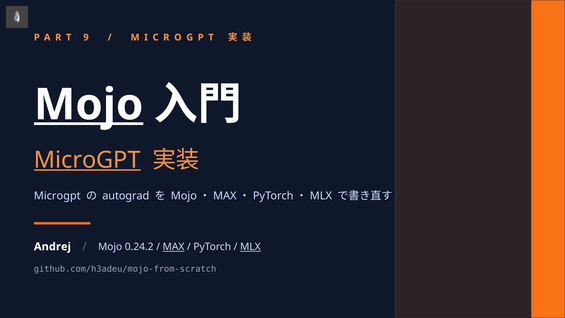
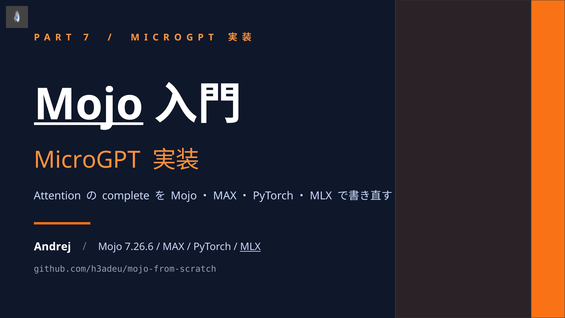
9: 9 -> 7
MicroGPT at (87, 160) underline: present -> none
Microgpt at (57, 196): Microgpt -> Attention
autograd: autograd -> complete
0.24.2: 0.24.2 -> 7.26.6
MAX underline: present -> none
